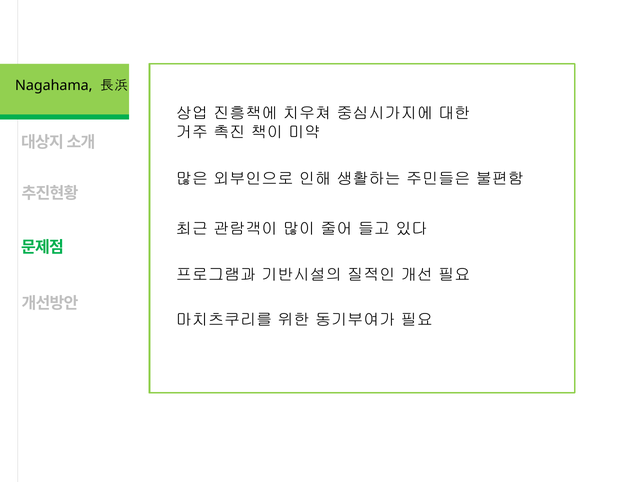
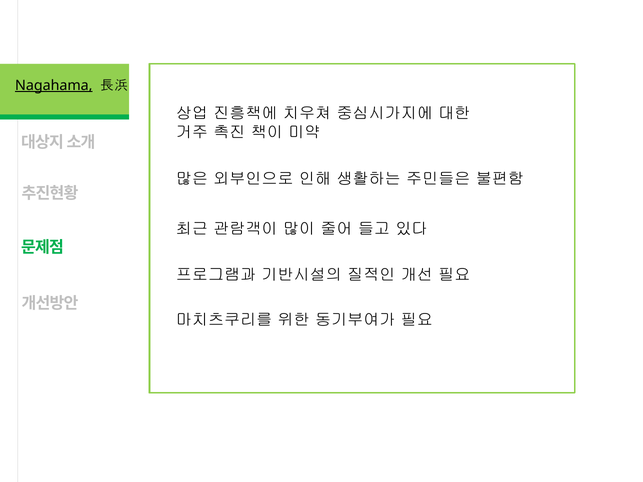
Nagahama underline: none -> present
